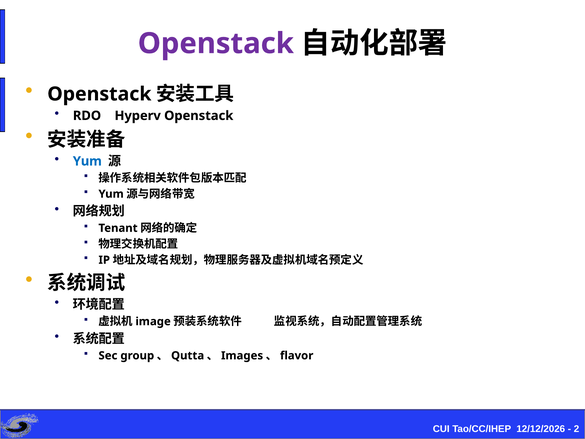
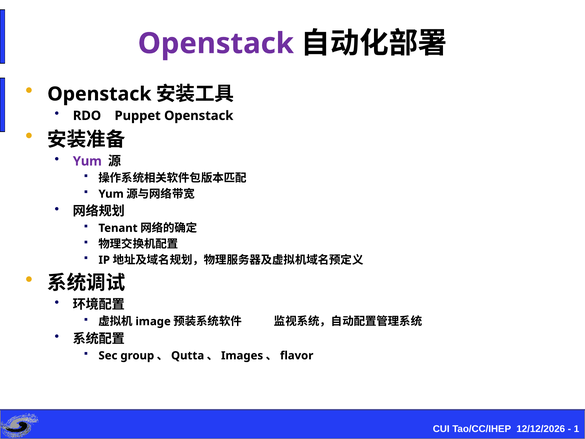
Hyperv: Hyperv -> Puppet
Yum at (87, 161) colour: blue -> purple
2: 2 -> 1
